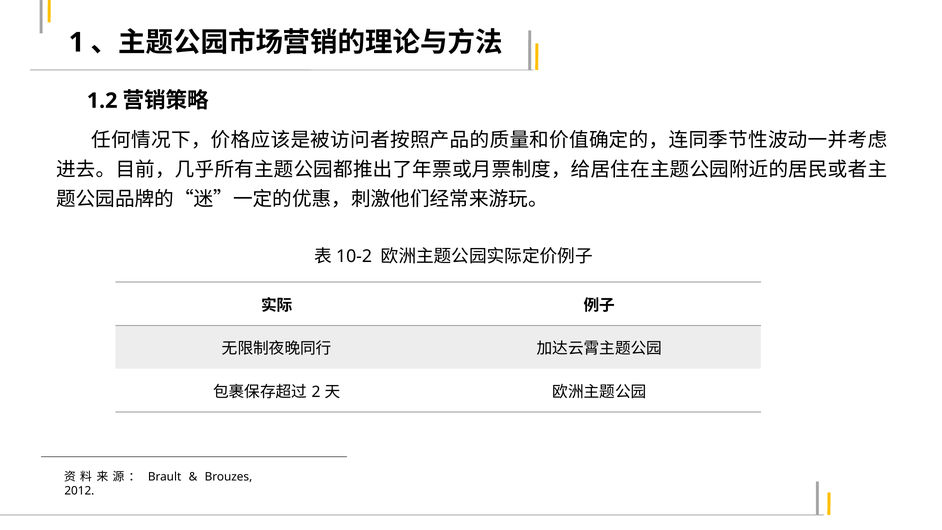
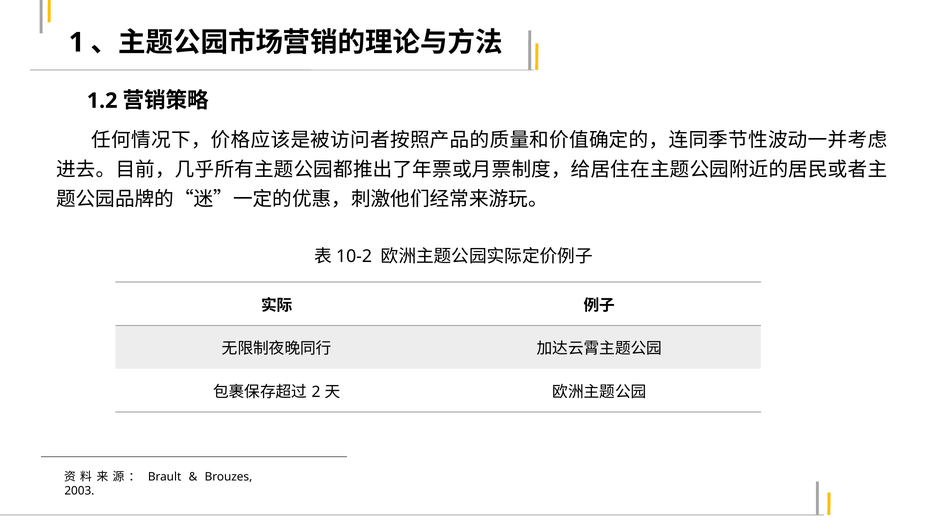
2012: 2012 -> 2003
